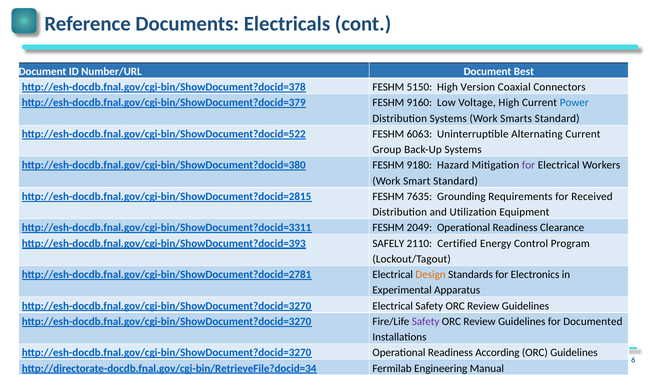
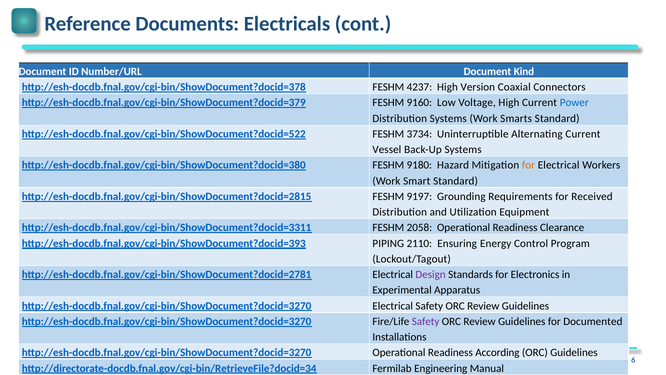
Best: Best -> Kind
5150: 5150 -> 4237
6063: 6063 -> 3734
Group: Group -> Vessel
for at (528, 165) colour: purple -> orange
7635: 7635 -> 9197
2049: 2049 -> 2058
SAFELY: SAFELY -> PIPING
Certified: Certified -> Ensuring
Design colour: orange -> purple
